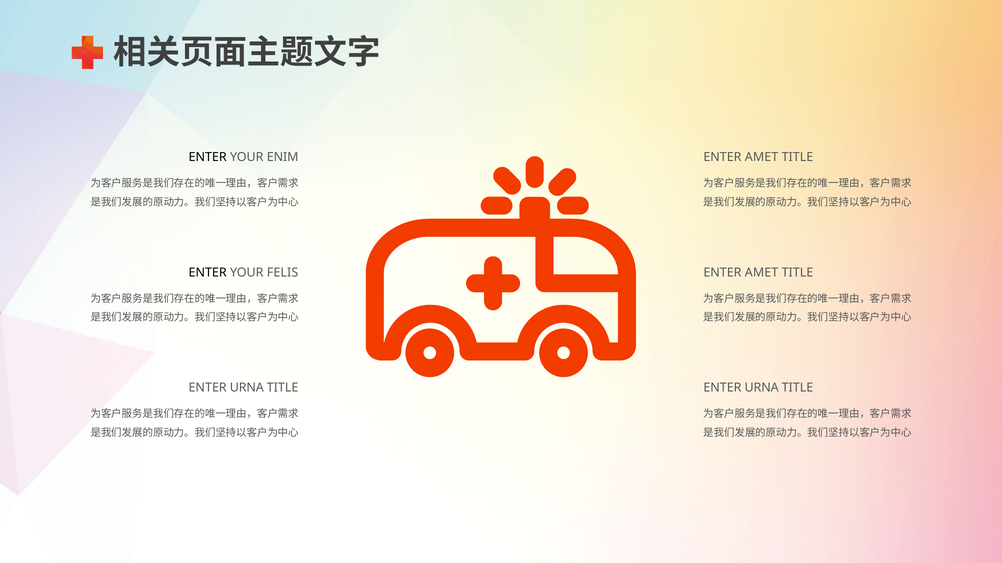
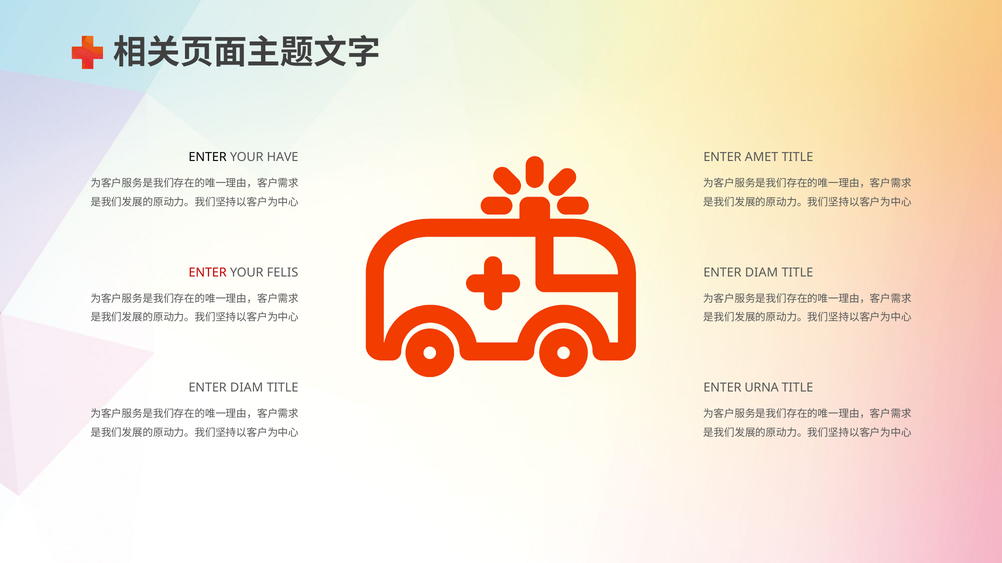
ENIM: ENIM -> HAVE
ENTER at (208, 273) colour: black -> red
AMET at (762, 273): AMET -> DIAM
URNA at (247, 388): URNA -> DIAM
